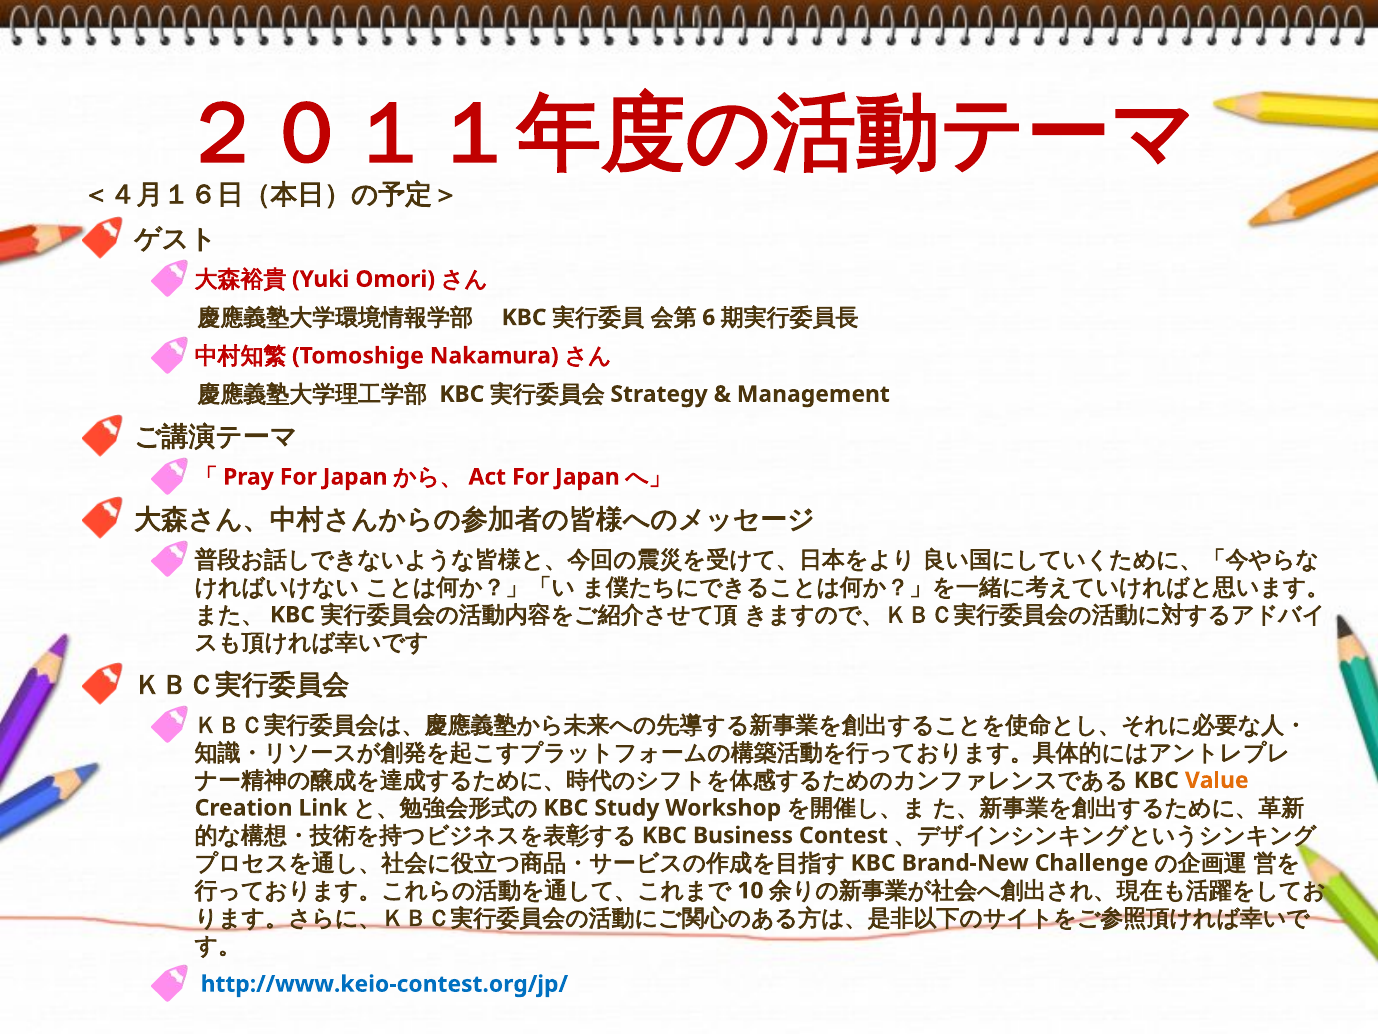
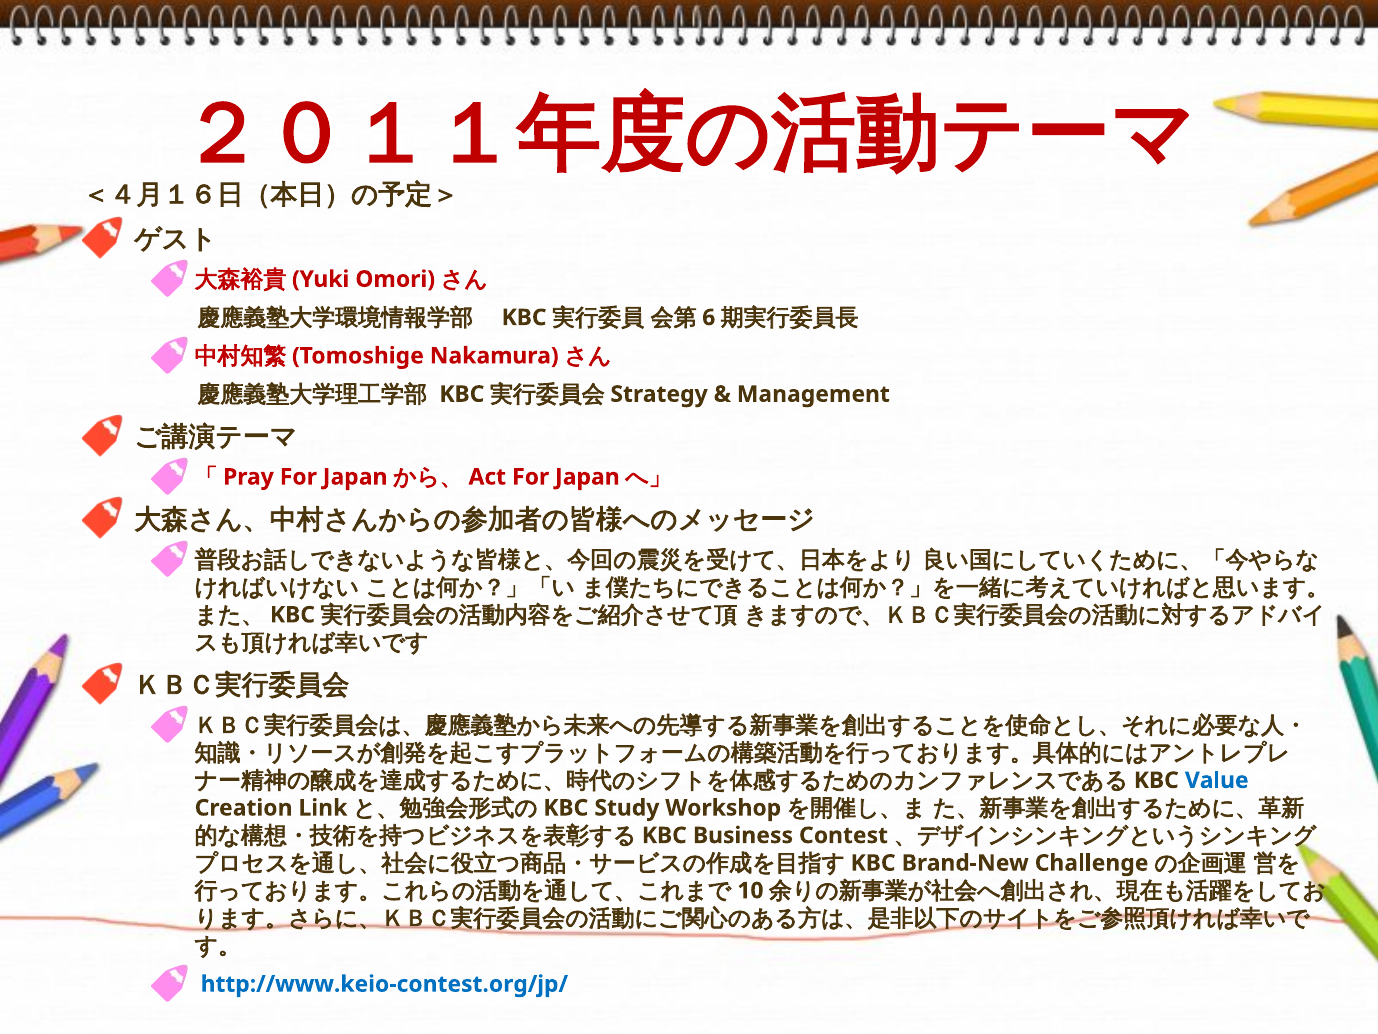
Value colour: orange -> blue
